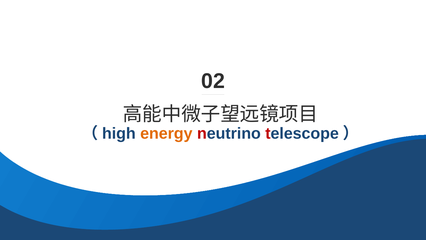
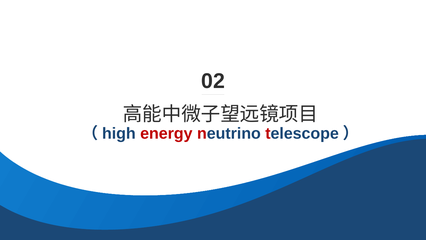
energy colour: orange -> red
